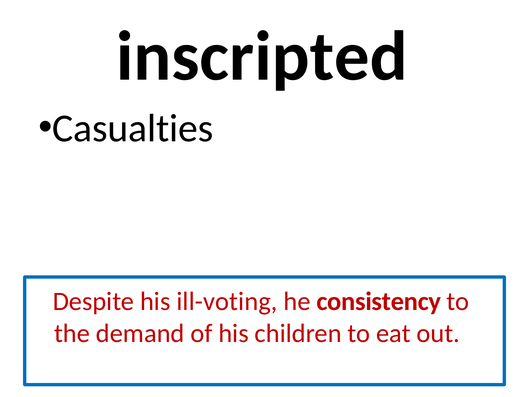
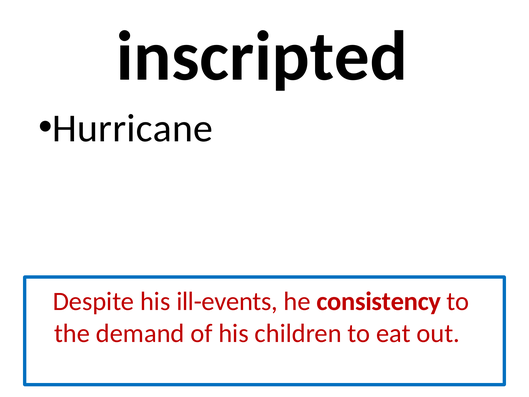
Casualties: Casualties -> Hurricane
ill-voting: ill-voting -> ill-events
